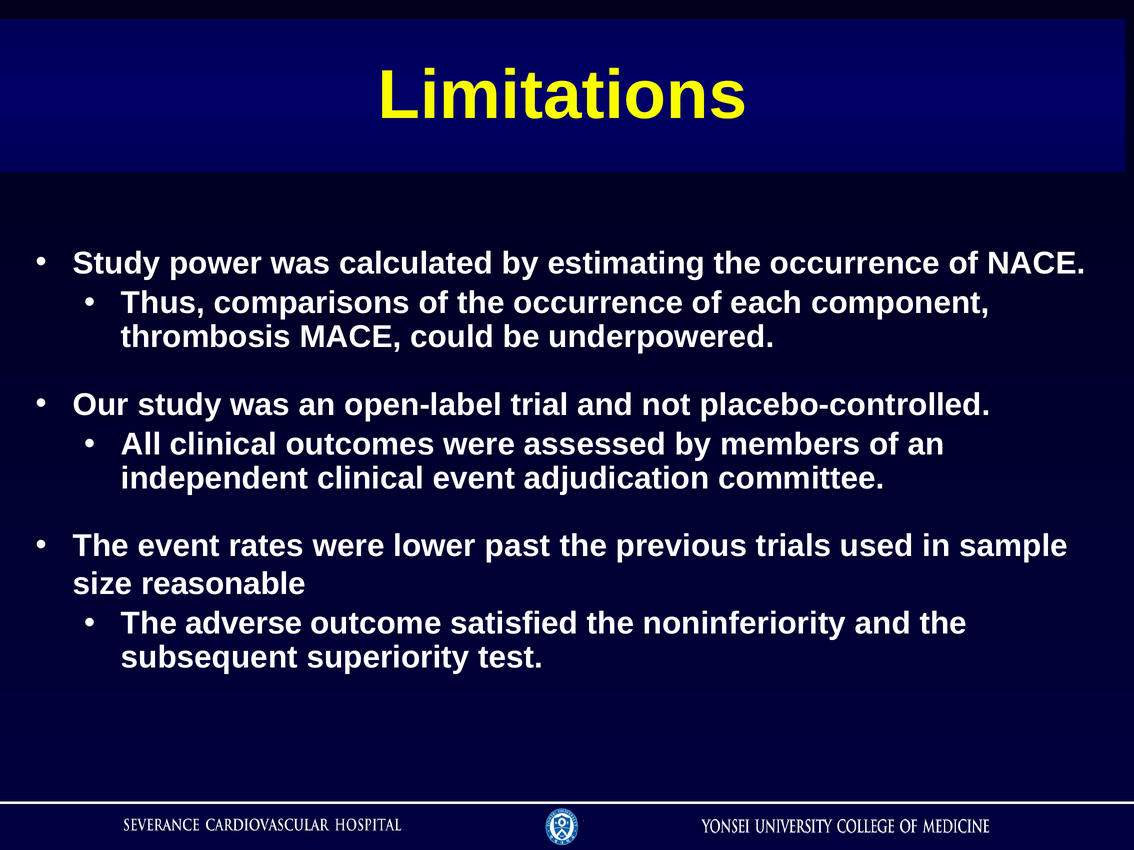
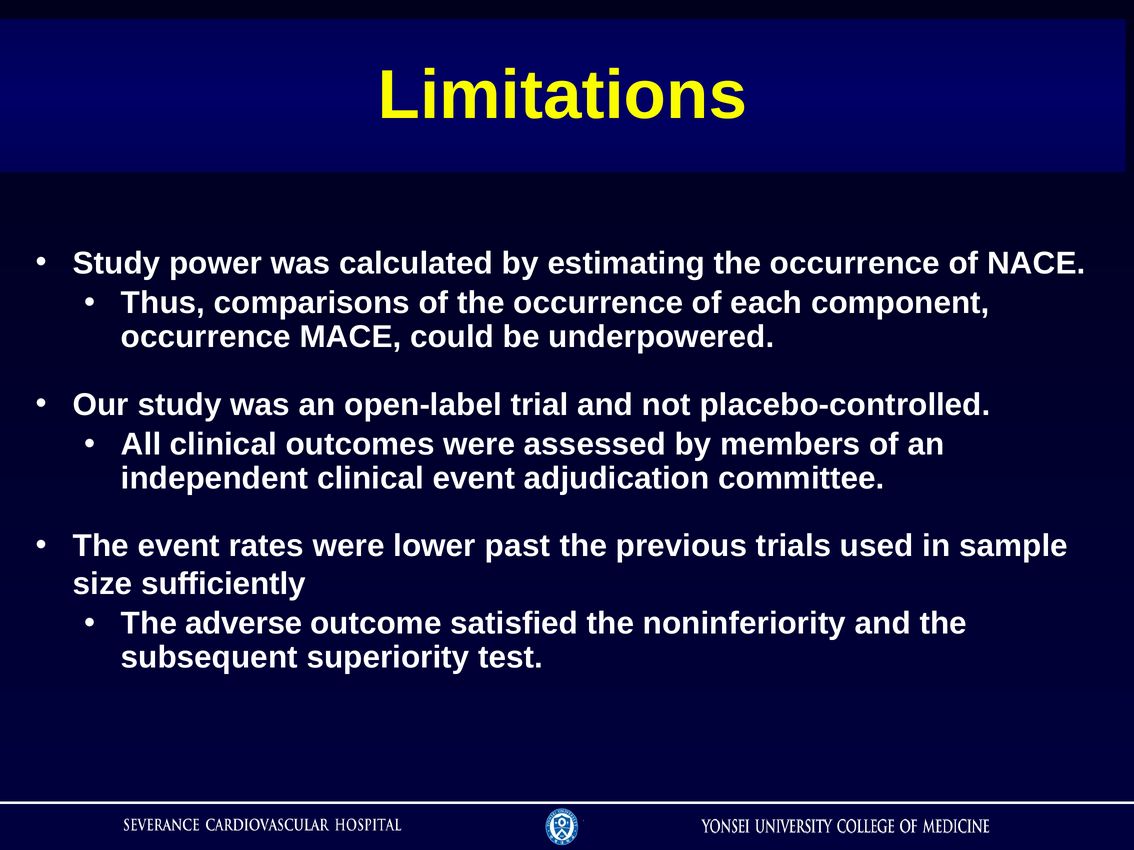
thrombosis at (206, 337): thrombosis -> occurrence
reasonable: reasonable -> sufficiently
